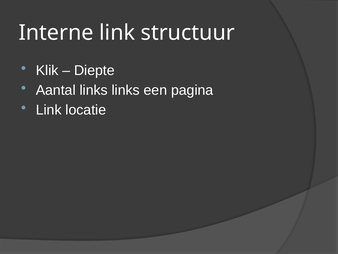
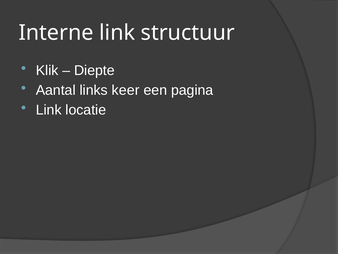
links links: links -> keer
